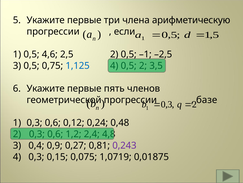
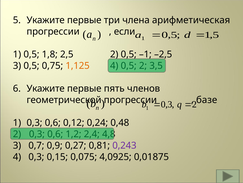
арифметическую: арифметическую -> арифметическая
4,6: 4,6 -> 1,8
1,125 colour: blue -> orange
0,4: 0,4 -> 0,7
1,0719: 1,0719 -> 4,0925
